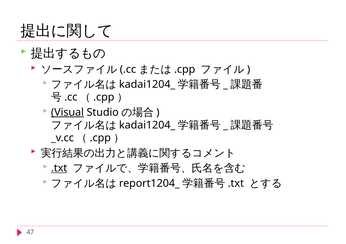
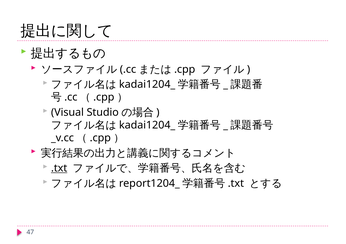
Visual underline: present -> none
